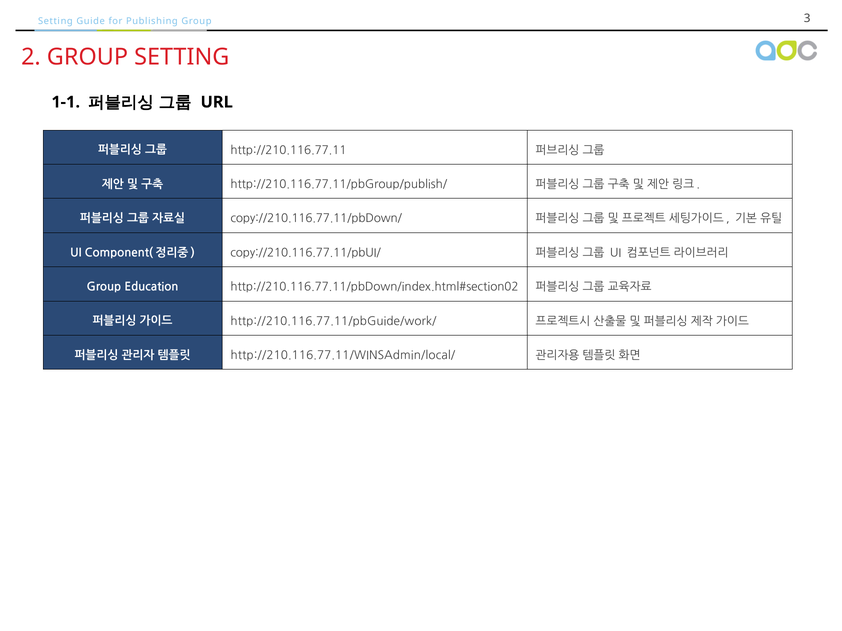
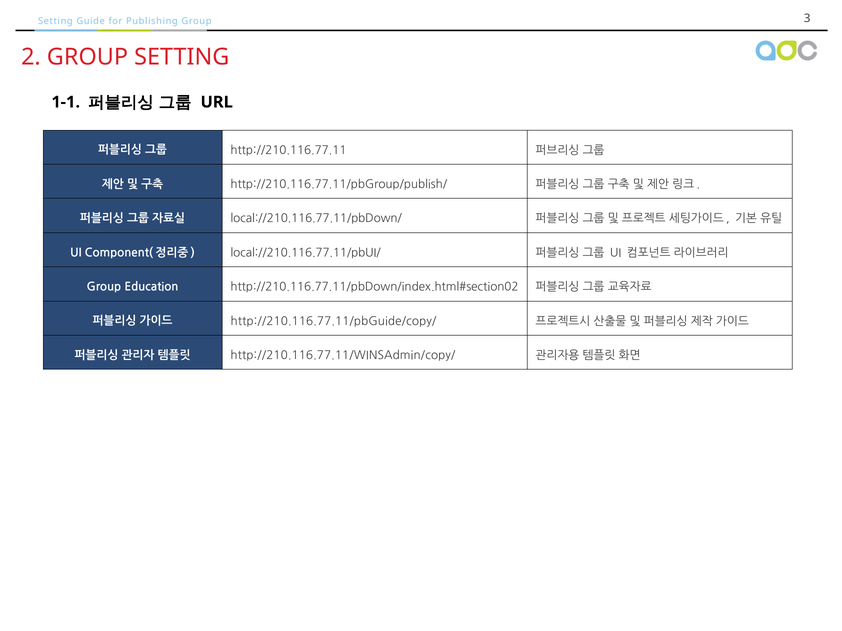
copy://210.116.77.11/pbDown/: copy://210.116.77.11/pbDown/ -> local://210.116.77.11/pbDown/
copy://210.116.77.11/pbUI/: copy://210.116.77.11/pbUI/ -> local://210.116.77.11/pbUI/
http://210.116.77.11/pbGuide/work/: http://210.116.77.11/pbGuide/work/ -> http://210.116.77.11/pbGuide/copy/
http://210.116.77.11/WINSAdmin/local/: http://210.116.77.11/WINSAdmin/local/ -> http://210.116.77.11/WINSAdmin/copy/
